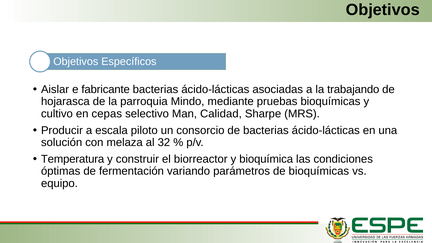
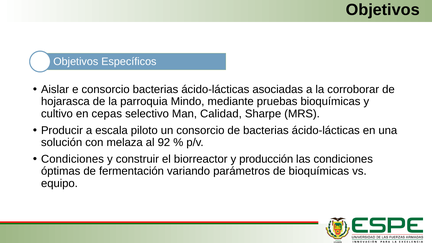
e fabricante: fabricante -> consorcio
trabajando: trabajando -> corroborar
32: 32 -> 92
Temperatura at (73, 159): Temperatura -> Condiciones
bioquímica: bioquímica -> producción
